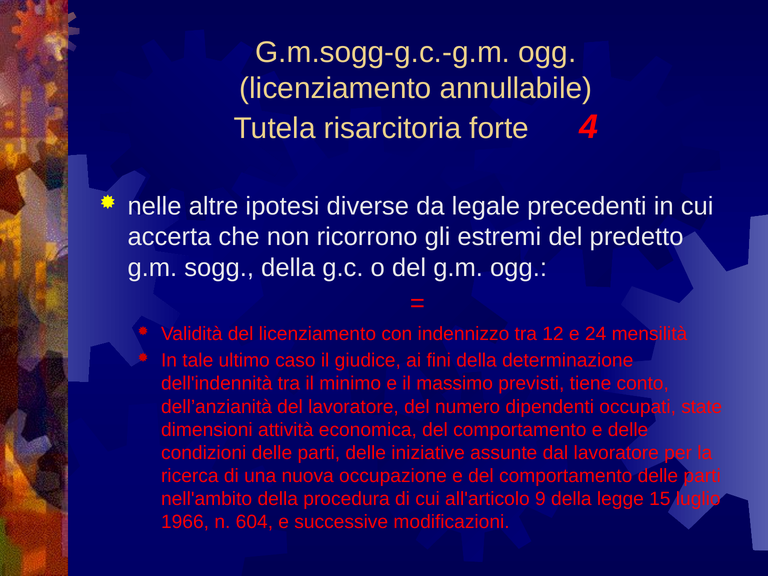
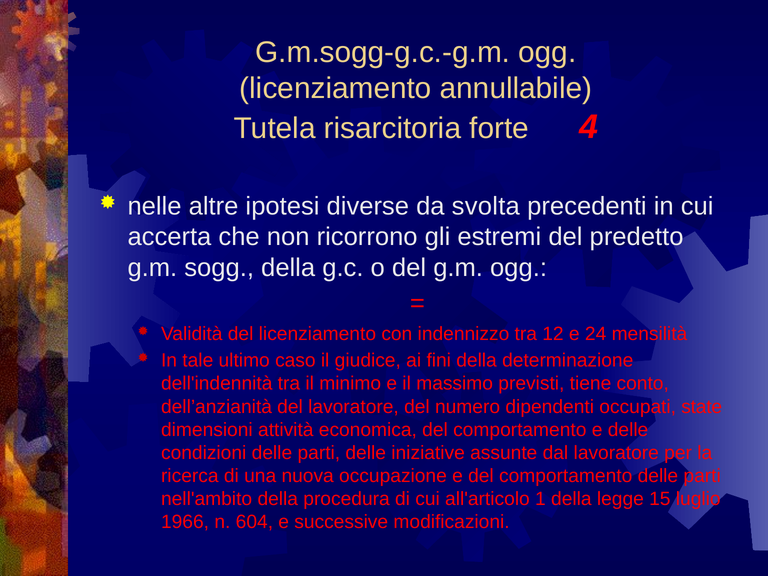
legale: legale -> svolta
9: 9 -> 1
